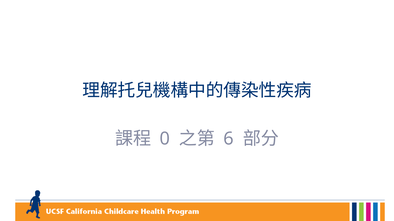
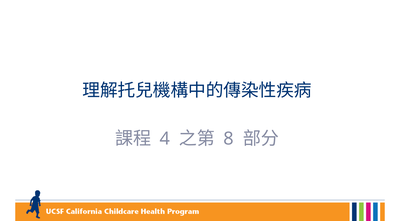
0: 0 -> 4
6: 6 -> 8
